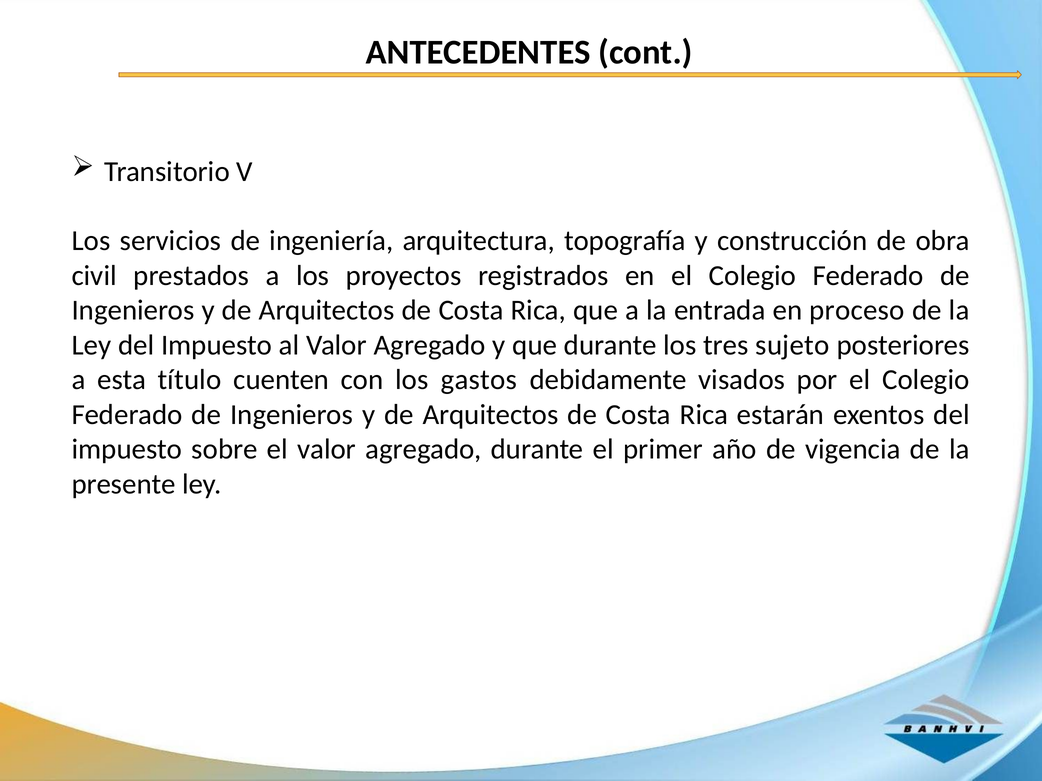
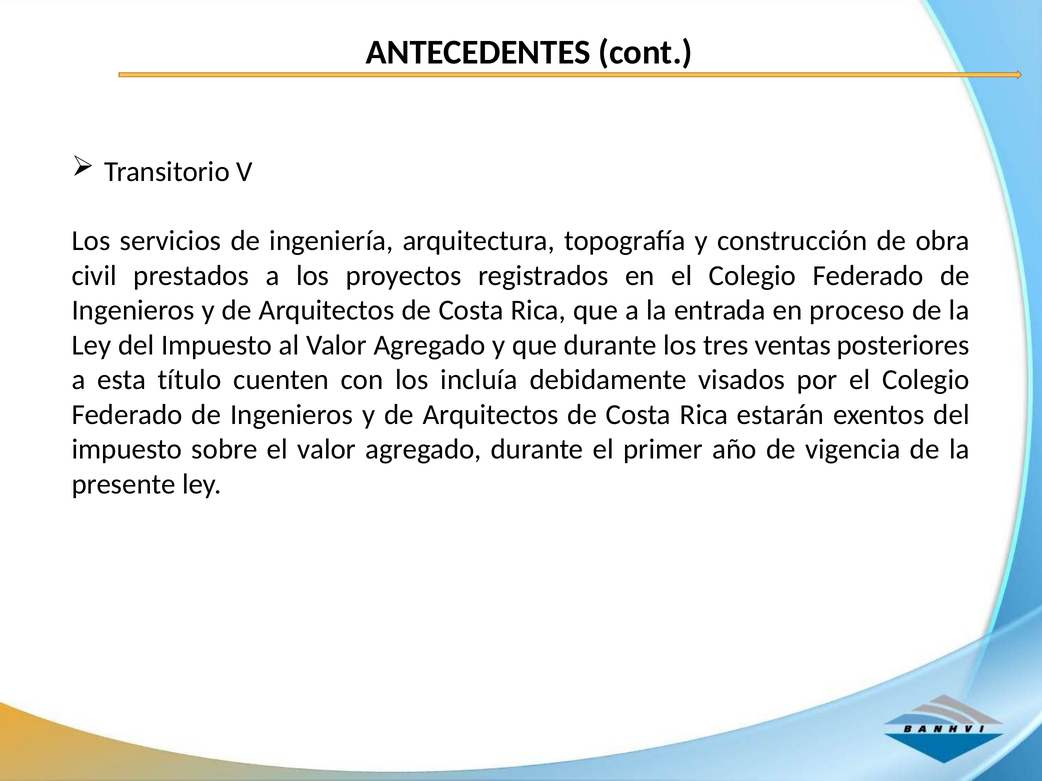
sujeto: sujeto -> ventas
gastos: gastos -> incluía
